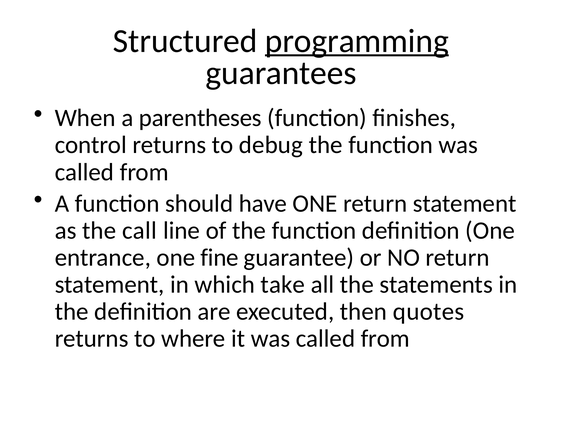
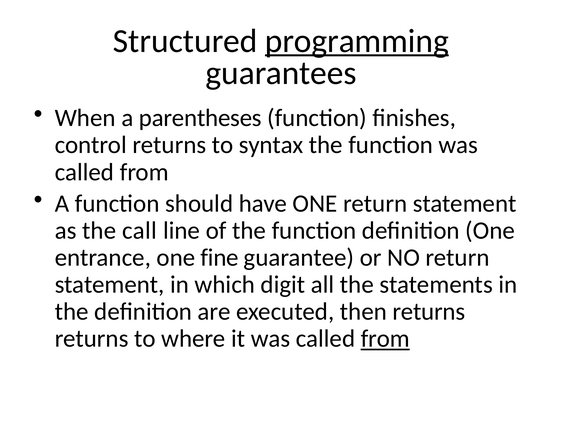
debug: debug -> syntax
take: take -> digit
then quotes: quotes -> returns
from at (385, 338) underline: none -> present
